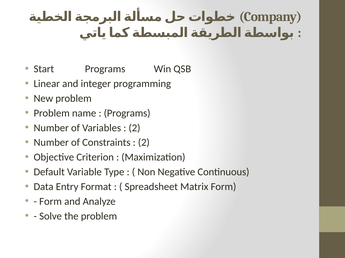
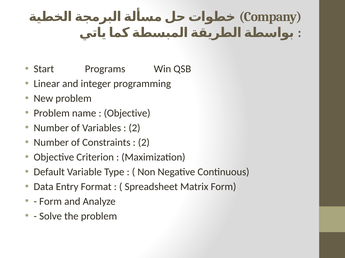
Programs at (127, 113): Programs -> Objective
